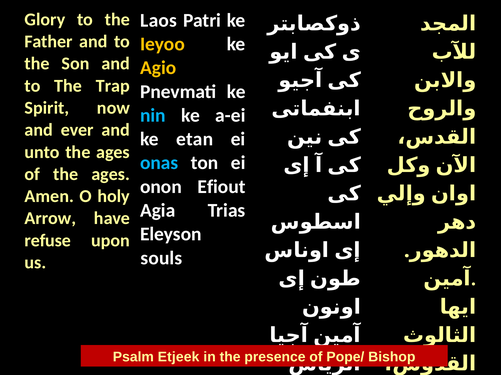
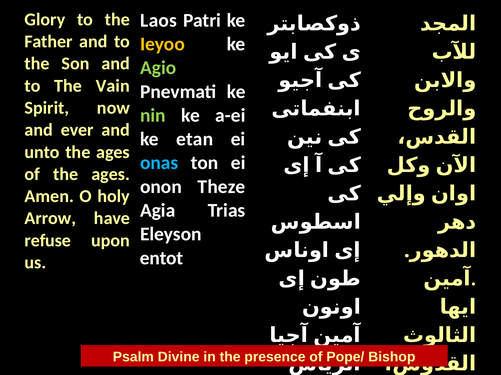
Agio colour: yellow -> light green
Trap: Trap -> Vain
nin colour: light blue -> light green
Efiout: Efiout -> Theze
souls: souls -> entot
Etjeek: Etjeek -> Divine
